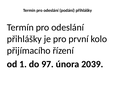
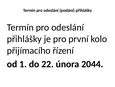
97: 97 -> 22
2039: 2039 -> 2044
